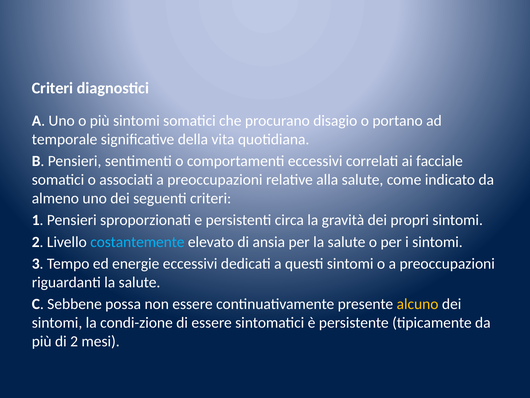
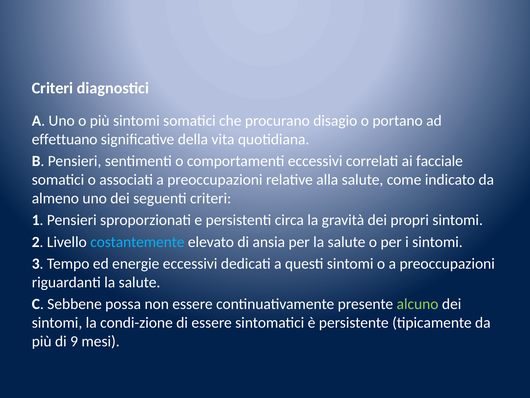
temporale: temporale -> effettuano
alcuno colour: yellow -> light green
di 2: 2 -> 9
